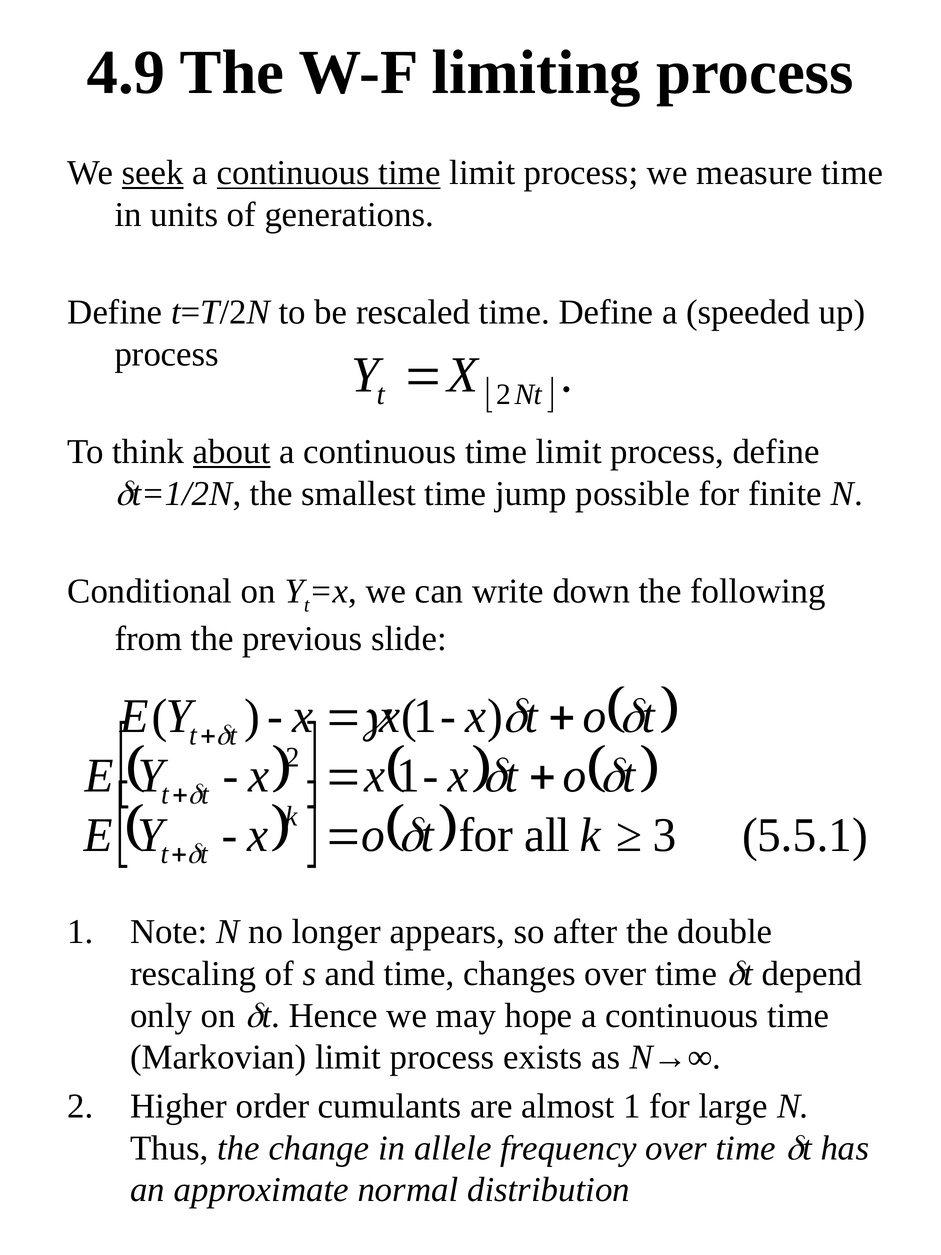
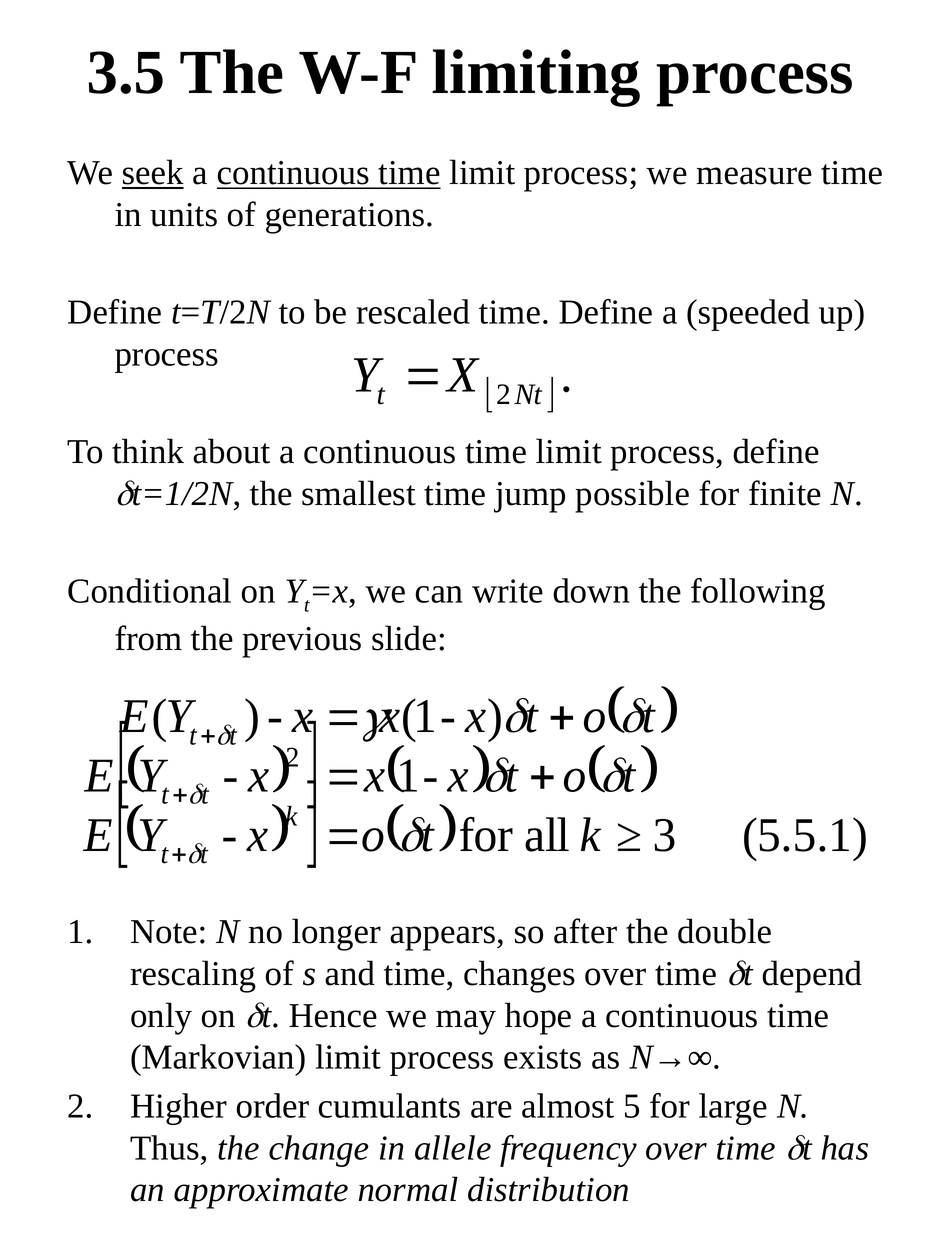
4.9: 4.9 -> 3.5
about underline: present -> none
almost 1: 1 -> 5
